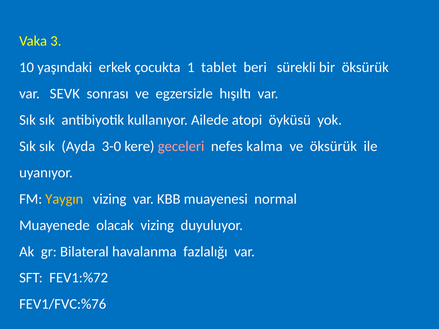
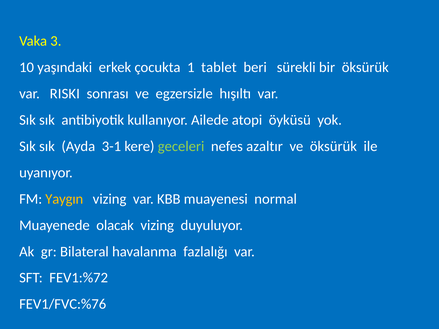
SEVK: SEVK -> RISKI
3-0: 3-0 -> 3-1
geceleri colour: pink -> light green
kalma: kalma -> azaltır
